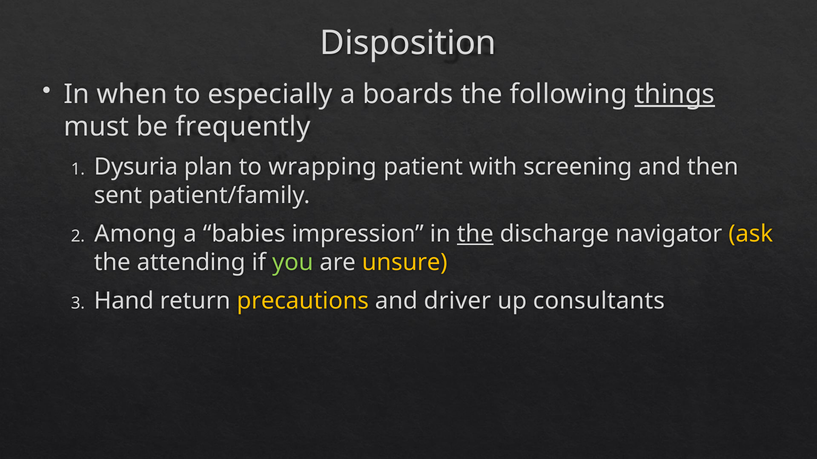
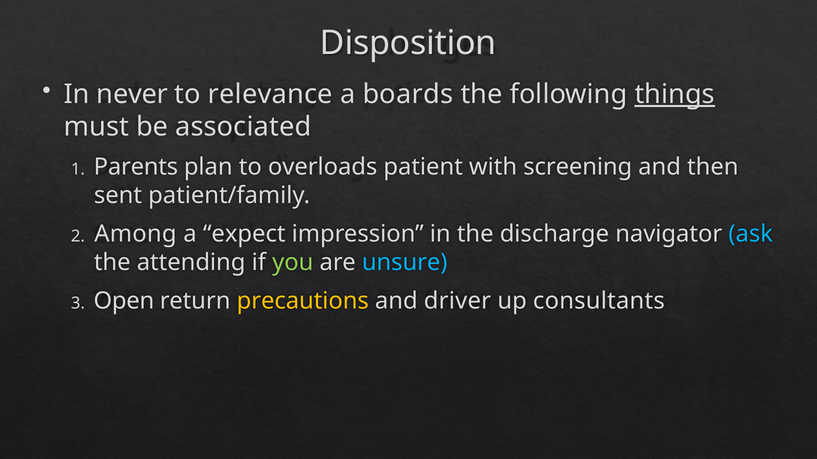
when: when -> never
especially: especially -> relevance
frequently: frequently -> associated
Dysuria: Dysuria -> Parents
wrapping: wrapping -> overloads
babies: babies -> expect
the at (475, 234) underline: present -> none
ask colour: yellow -> light blue
unsure colour: yellow -> light blue
Hand: Hand -> Open
